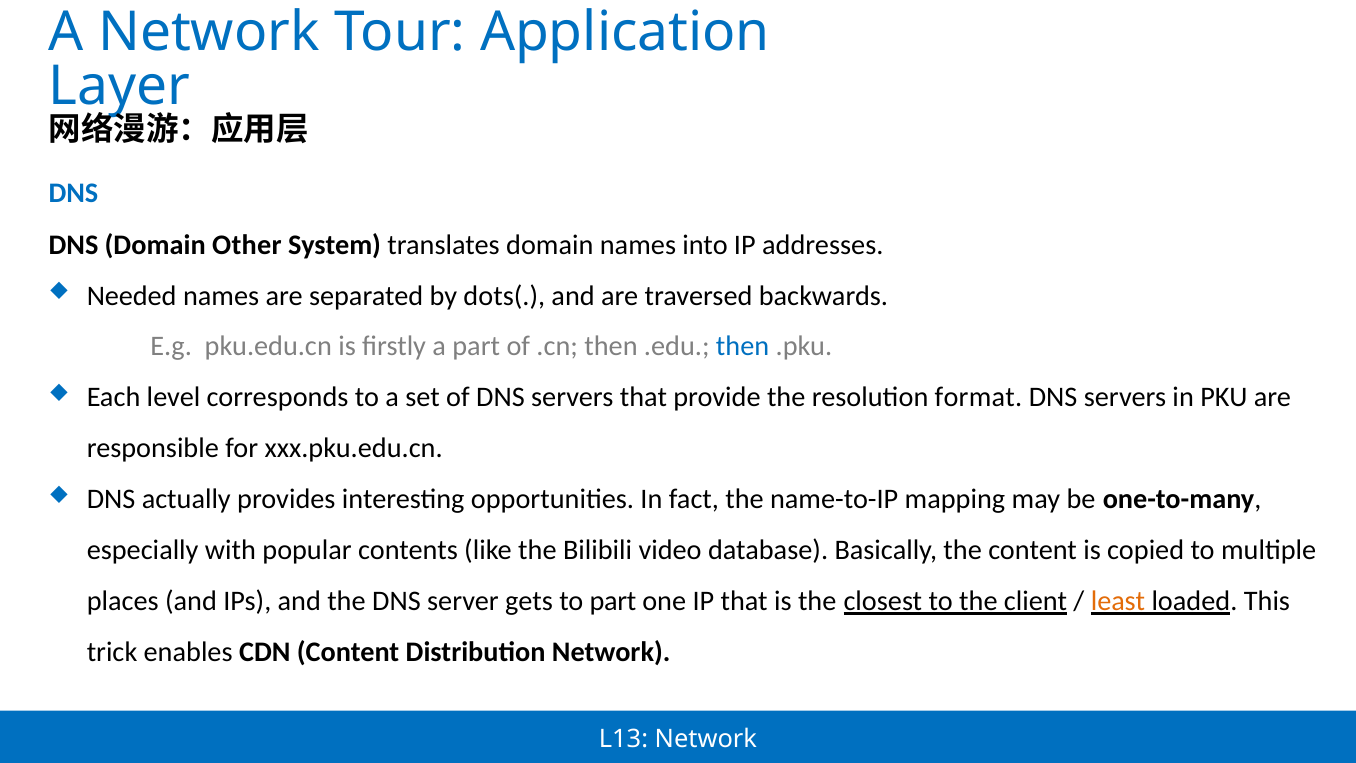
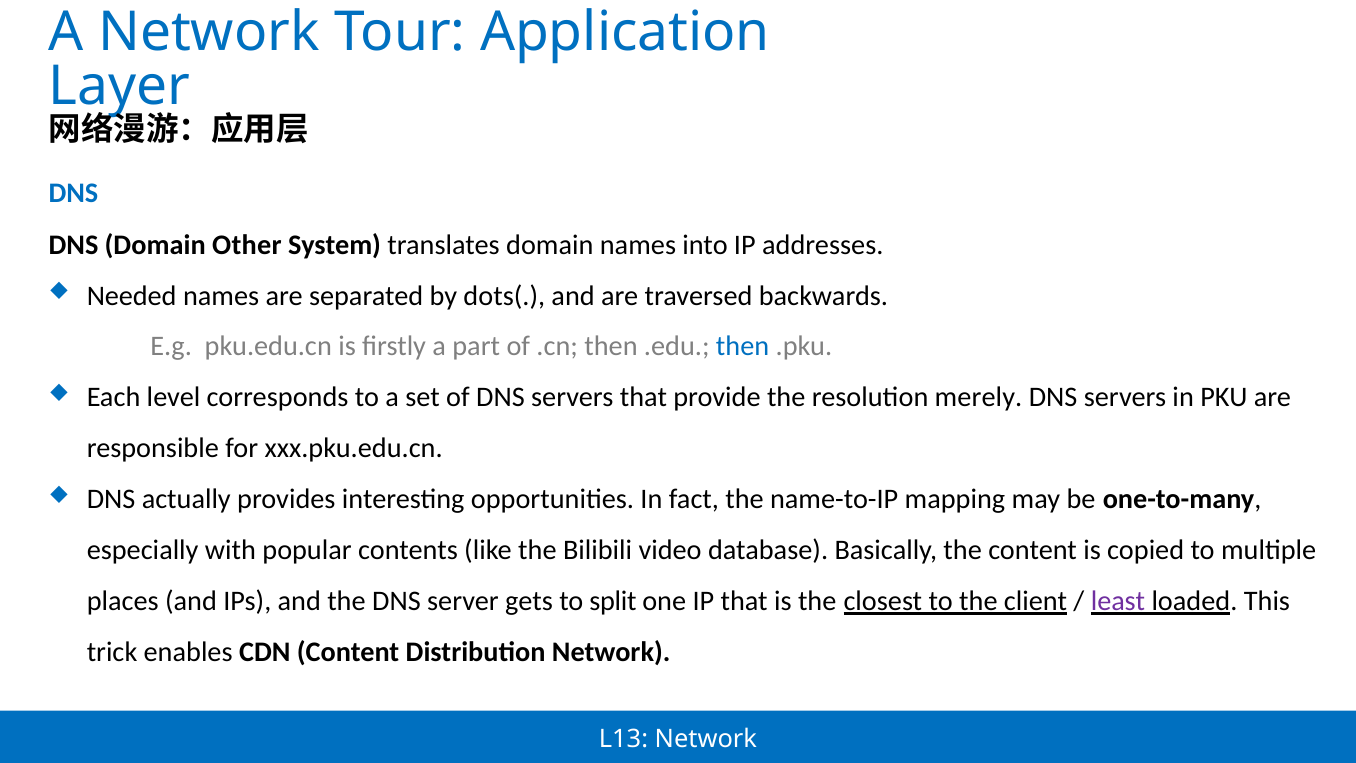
format: format -> merely
to part: part -> split
least colour: orange -> purple
